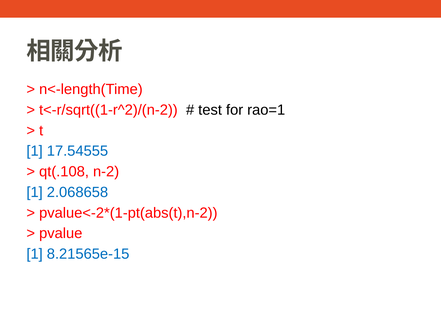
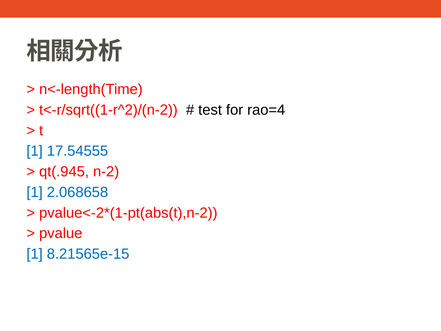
rao=1: rao=1 -> rao=4
qt(.108: qt(.108 -> qt(.945
